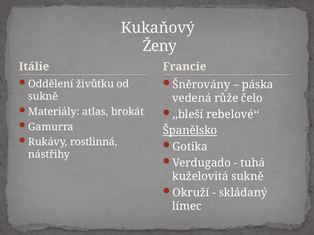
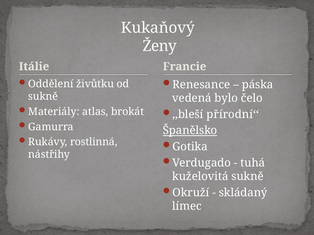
Šněrovány: Šněrovány -> Renesance
růže: růže -> bylo
rebelové‘‘: rebelové‘‘ -> přírodní‘‘
